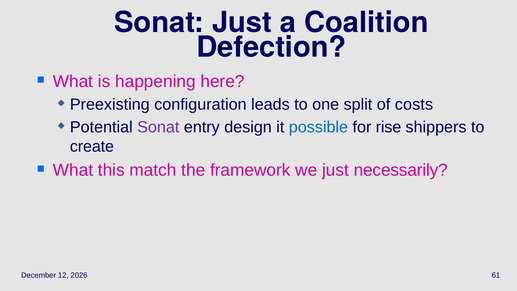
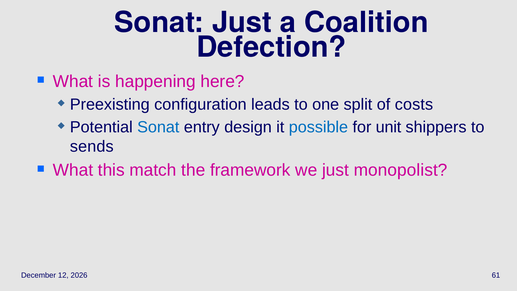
Sonat at (158, 127) colour: purple -> blue
rise: rise -> unit
create: create -> sends
necessarily: necessarily -> monopolist
